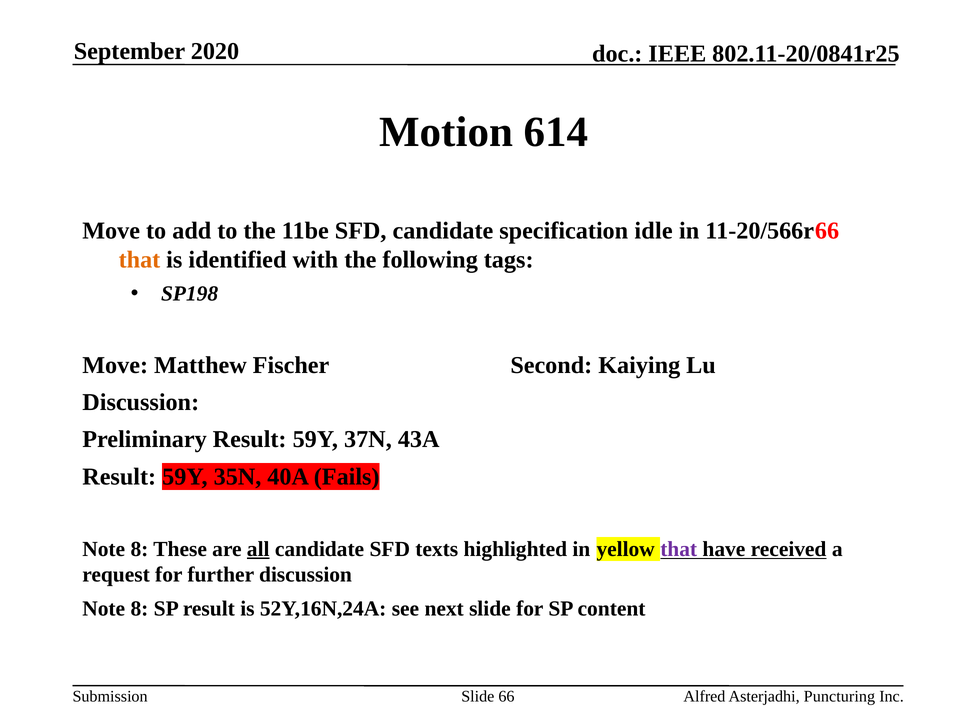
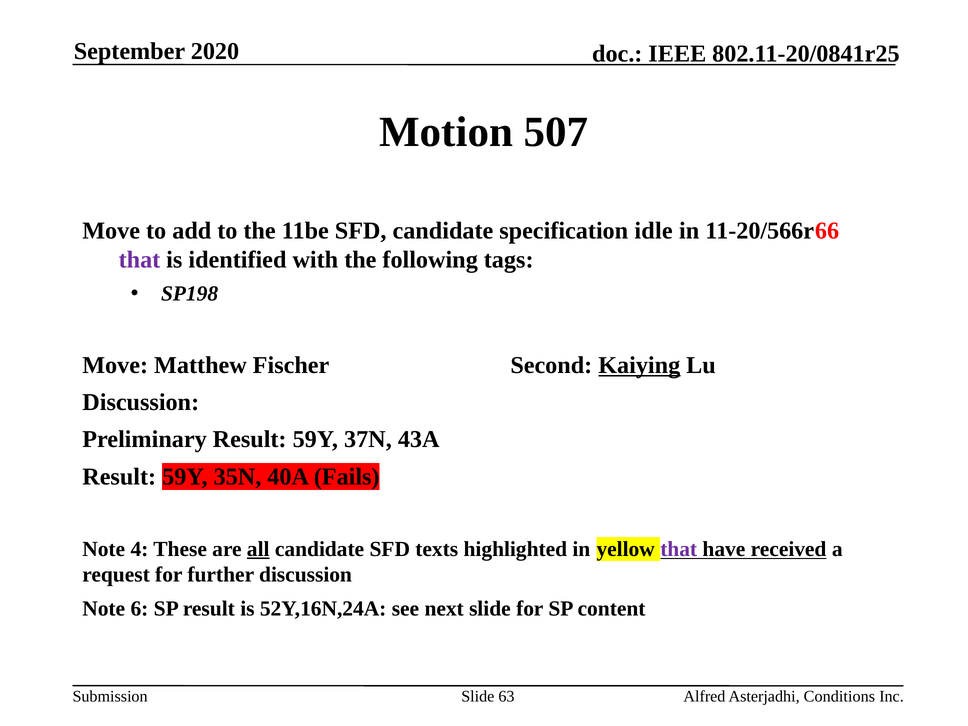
614: 614 -> 507
that at (139, 260) colour: orange -> purple
Kaiying underline: none -> present
8 at (139, 549): 8 -> 4
8 at (139, 609): 8 -> 6
66: 66 -> 63
Puncturing: Puncturing -> Conditions
